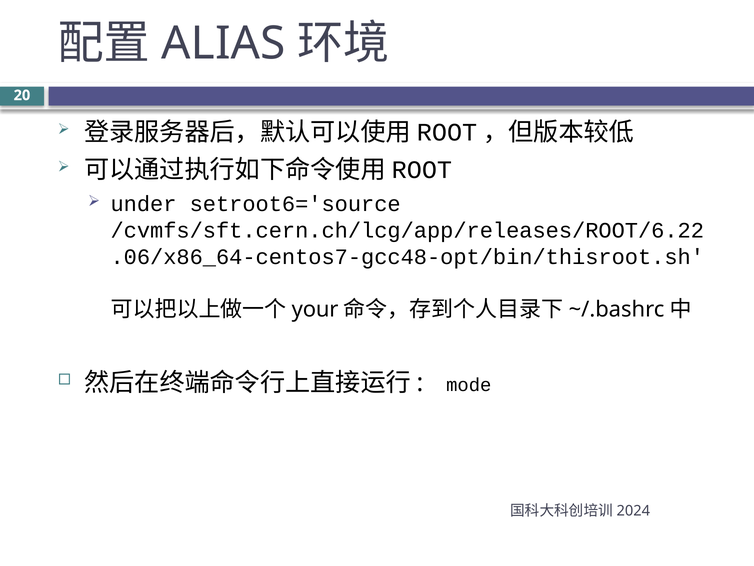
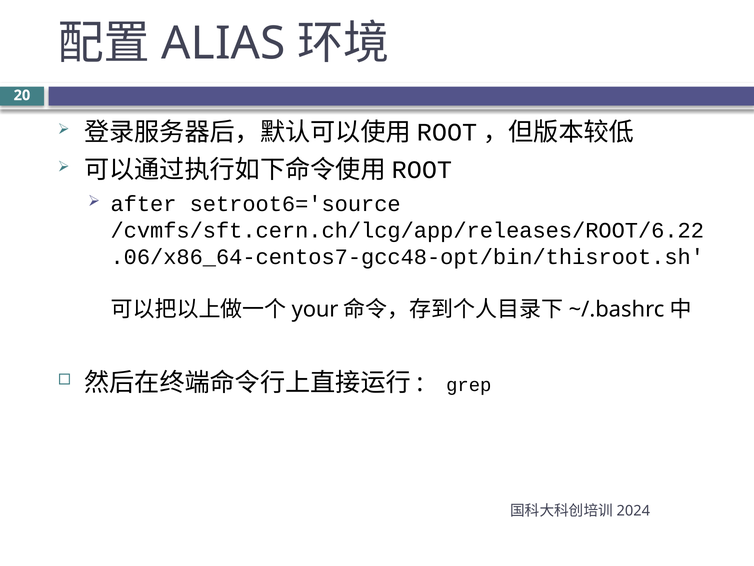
under: under -> after
mode: mode -> grep
